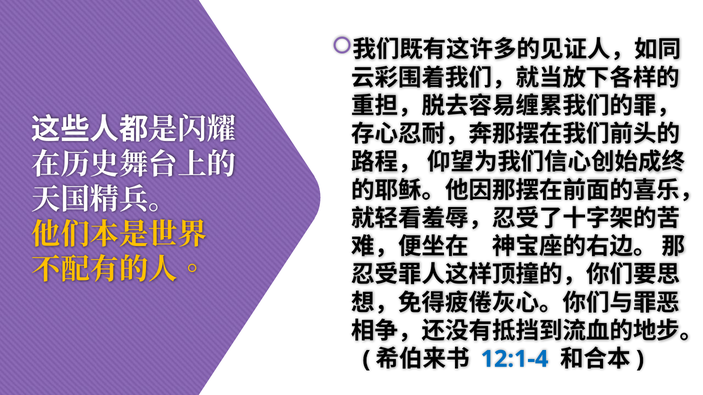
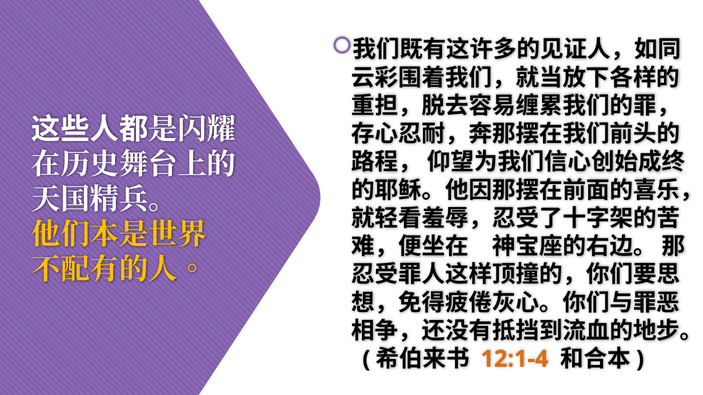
12:1-4 colour: blue -> orange
